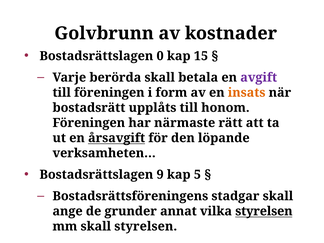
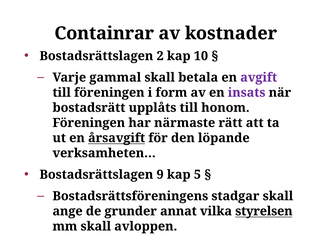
Golvbrunn: Golvbrunn -> Containrar
0: 0 -> 2
15: 15 -> 10
berörda: berörda -> gammal
insats colour: orange -> purple
skall styrelsen: styrelsen -> avloppen
